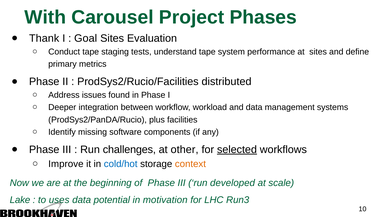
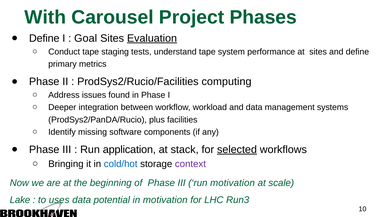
Thank at (44, 38): Thank -> Define
Evaluation underline: none -> present
distributed: distributed -> computing
challenges: challenges -> application
other: other -> stack
Improve: Improve -> Bringing
context colour: orange -> purple
run developed: developed -> motivation
